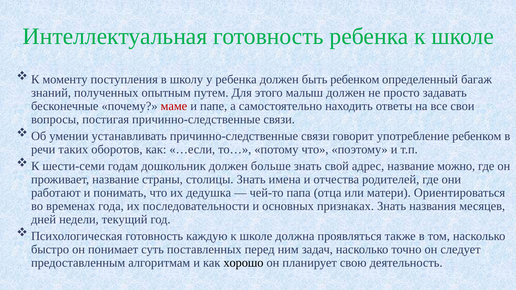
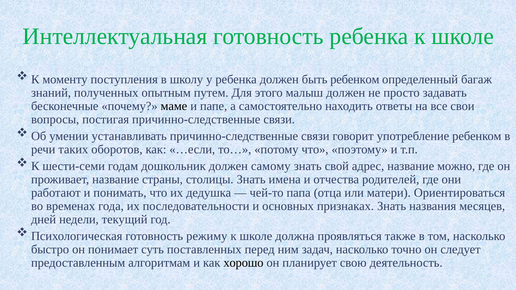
маме colour: red -> black
больше: больше -> самому
каждую: каждую -> режиму
